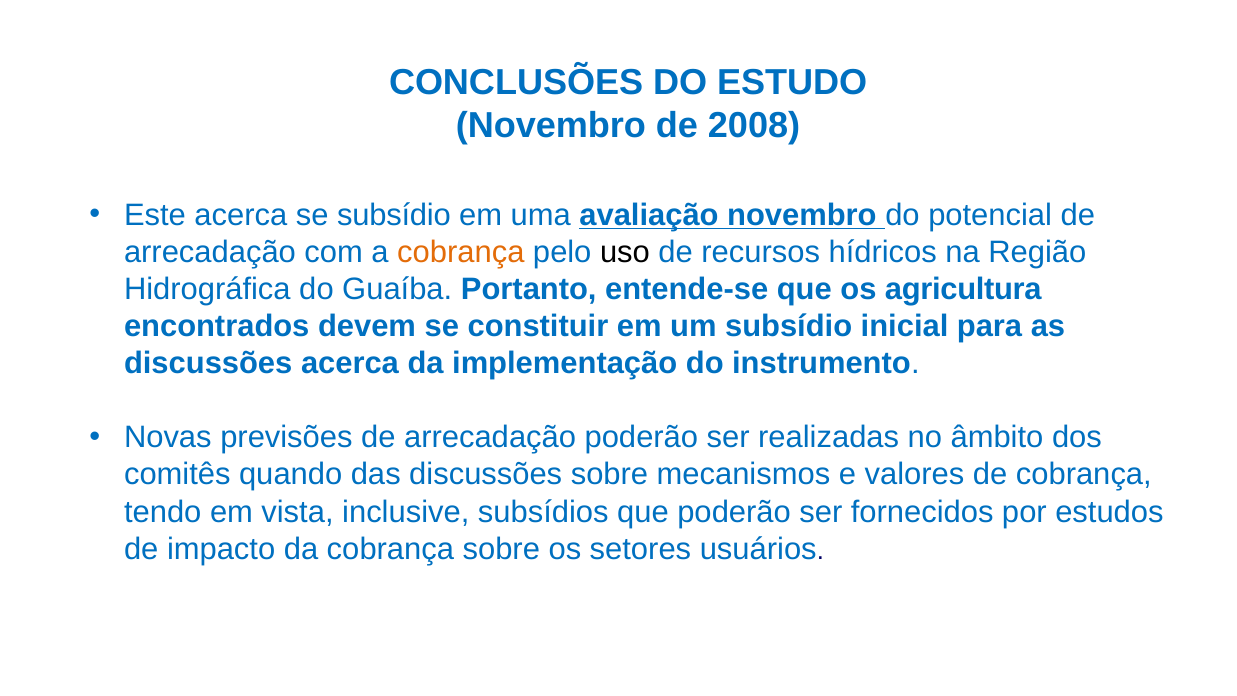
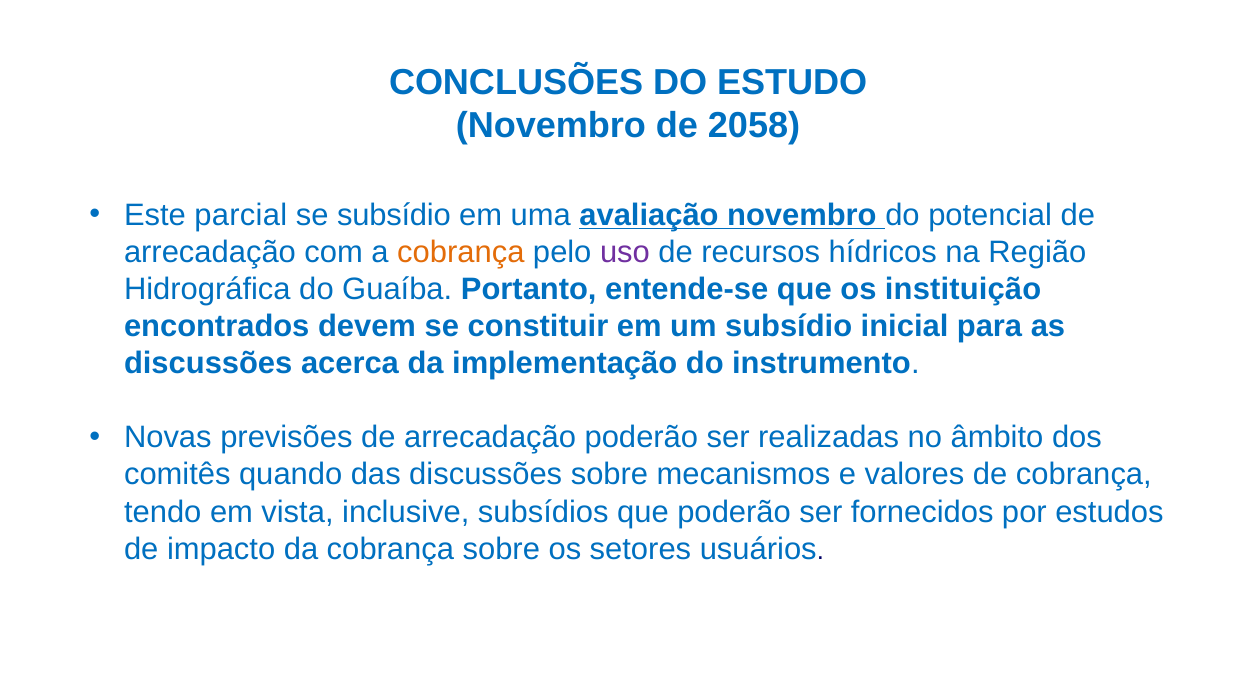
2008: 2008 -> 2058
Este acerca: acerca -> parcial
uso colour: black -> purple
agricultura: agricultura -> instituição
